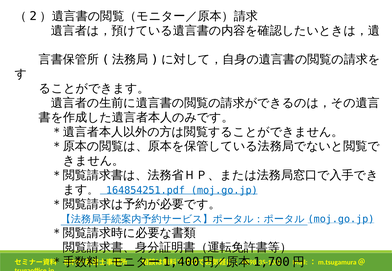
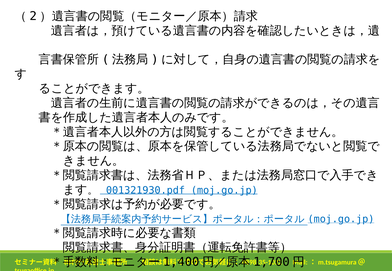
164854251.pdf: 164854251.pdf -> 001321930.pdf
